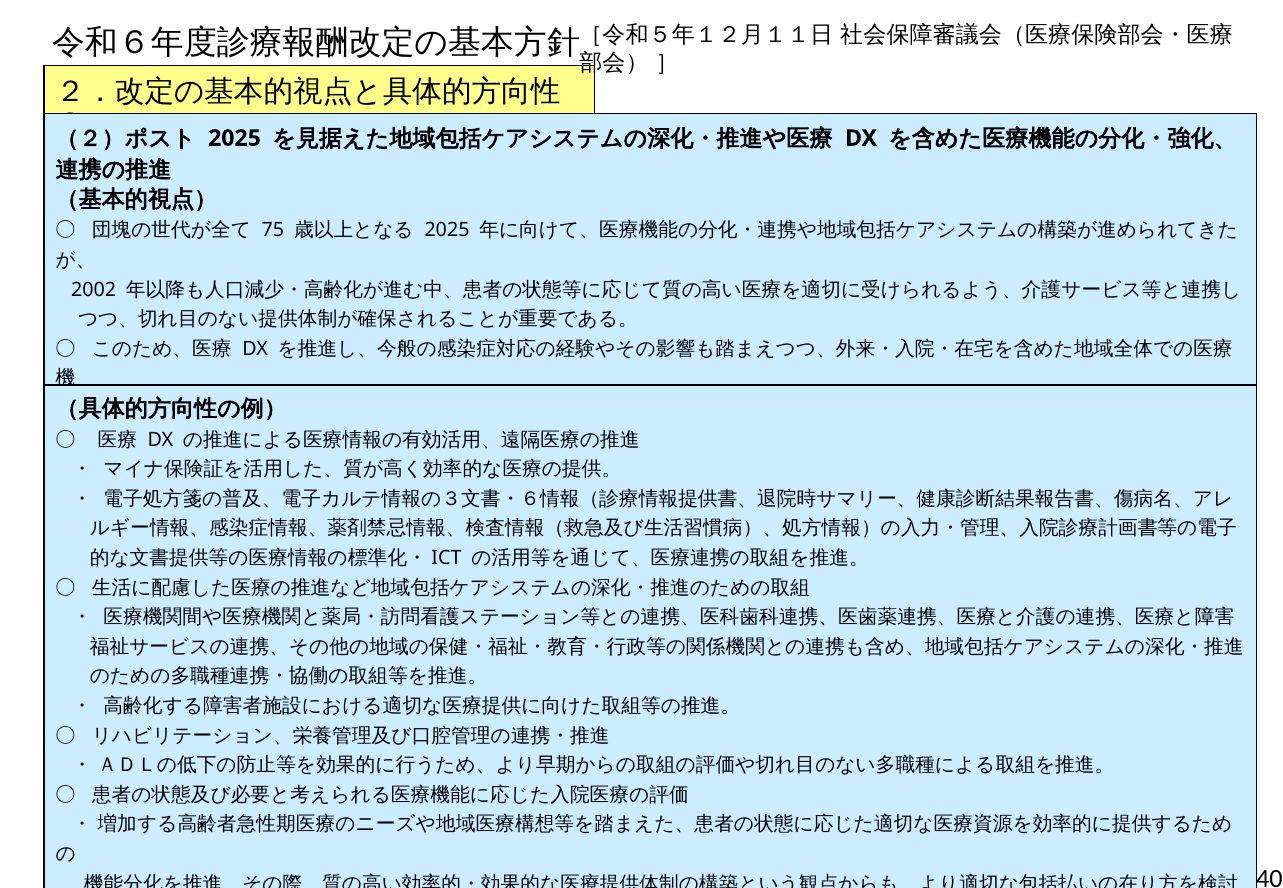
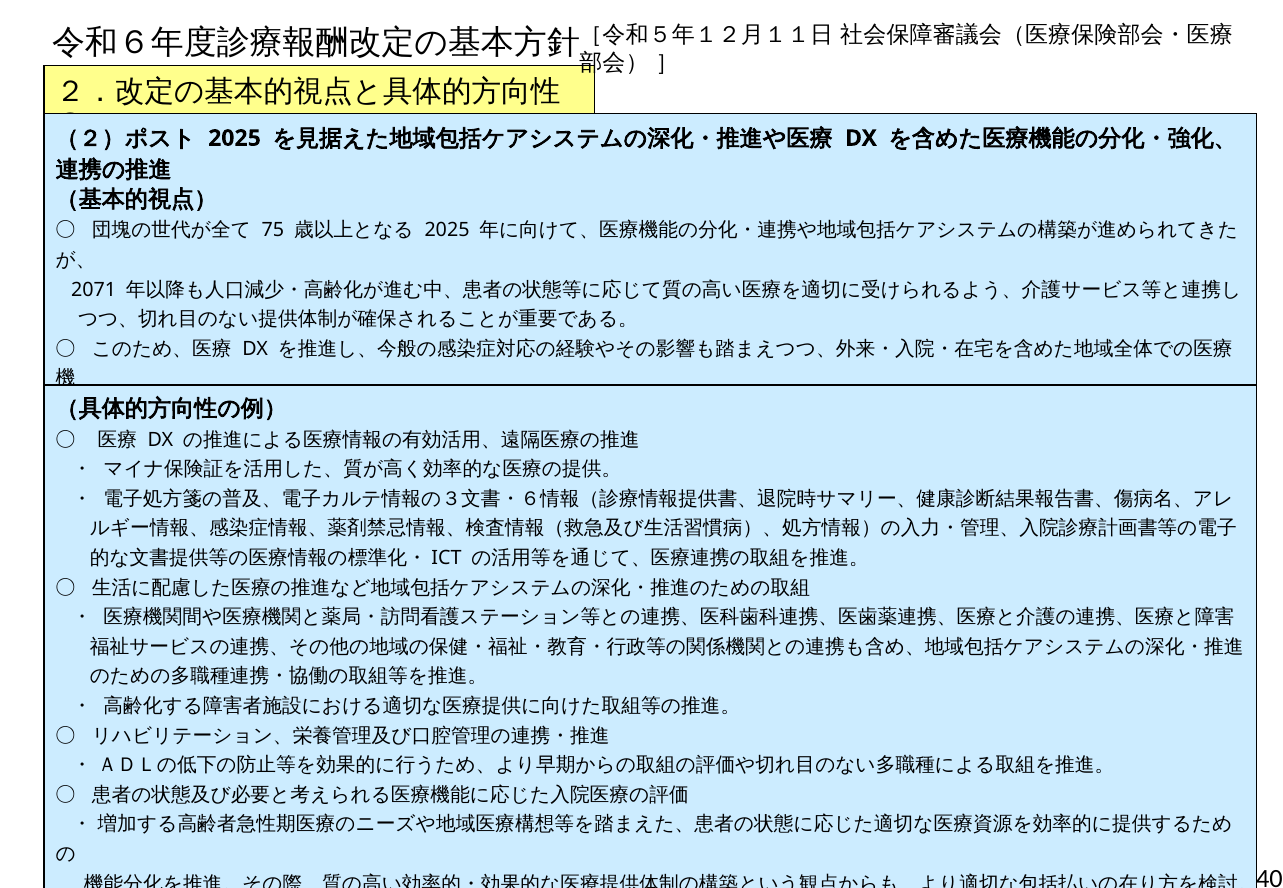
2002: 2002 -> 2071
